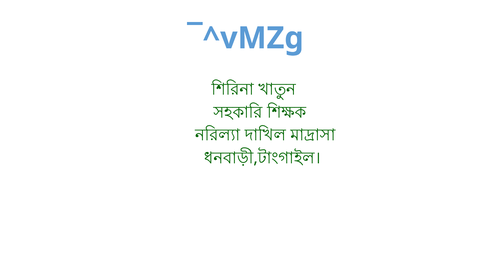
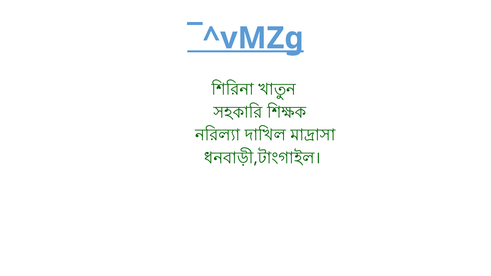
¯^vMZg underline: none -> present
